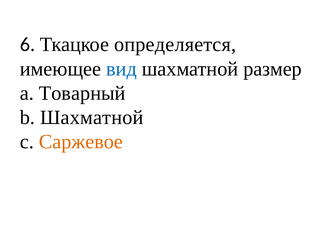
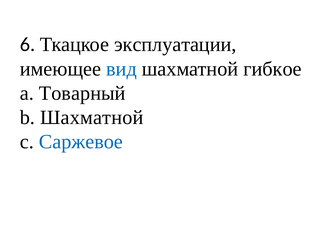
определяется: определяется -> эксплуатации
размер: размер -> гибкое
Саржевое colour: orange -> blue
